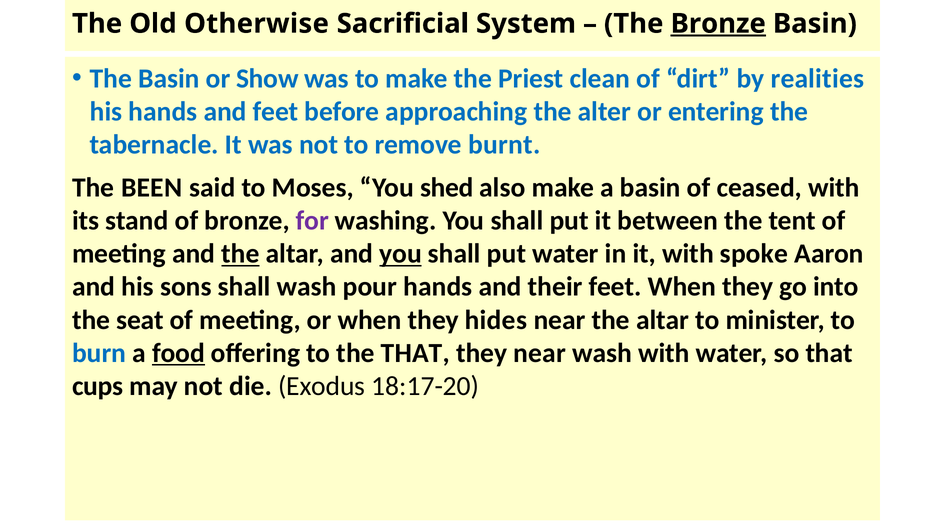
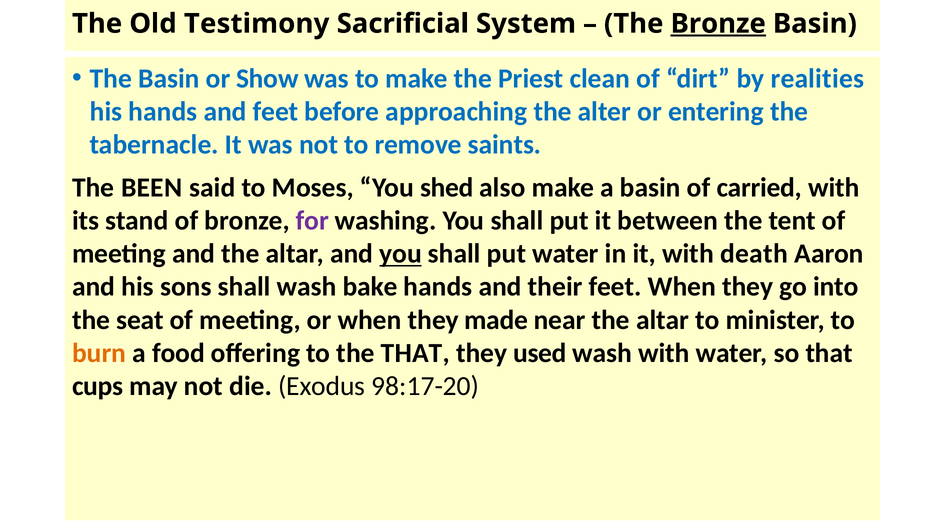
Otherwise: Otherwise -> Testimony
burnt: burnt -> saints
ceased: ceased -> carried
the at (240, 254) underline: present -> none
spoke: spoke -> death
pour: pour -> bake
hides: hides -> made
burn colour: blue -> orange
food underline: present -> none
they near: near -> used
18:17-20: 18:17-20 -> 98:17-20
